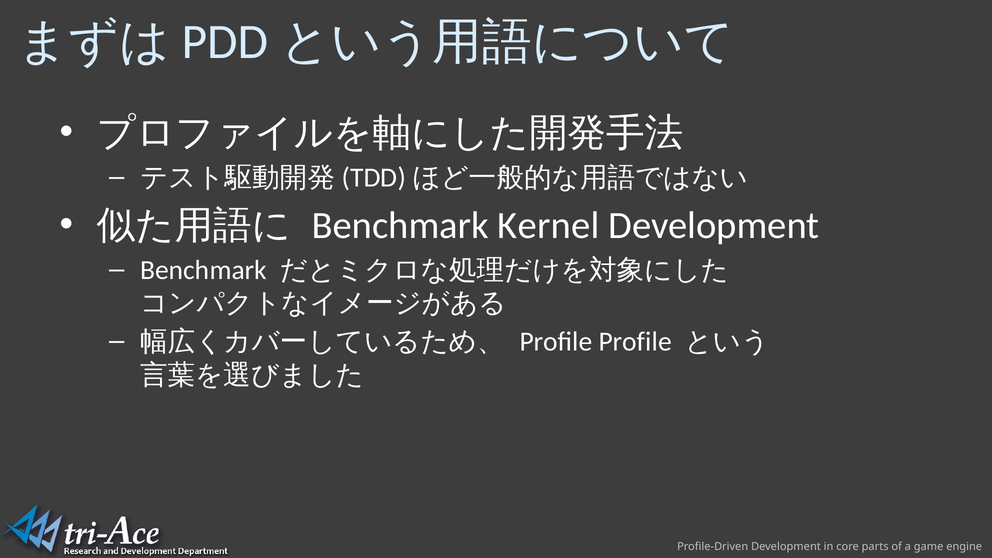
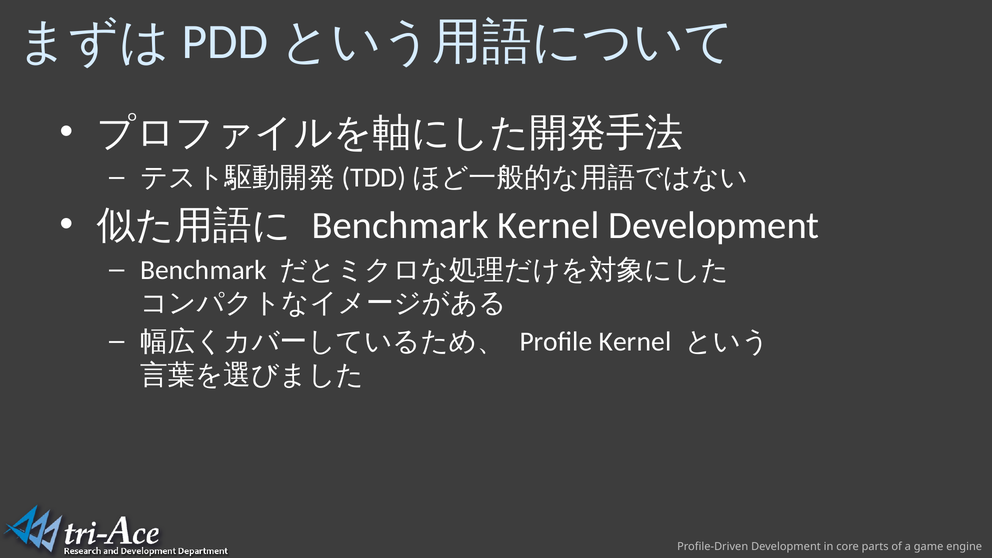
Profile Profile: Profile -> Kernel
